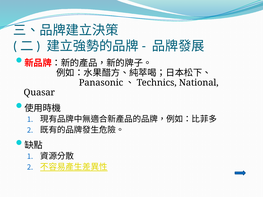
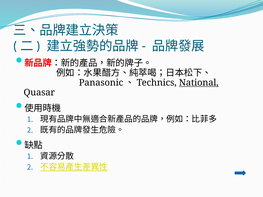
National underline: none -> present
